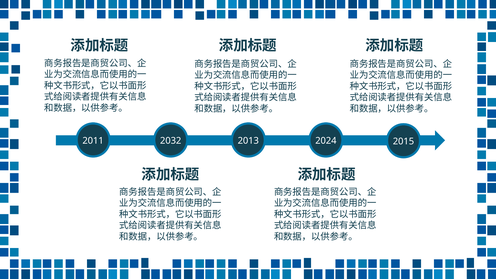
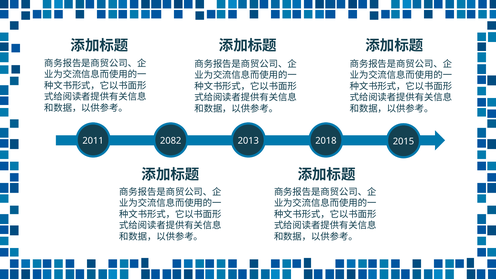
2032: 2032 -> 2082
2024: 2024 -> 2018
